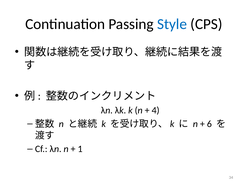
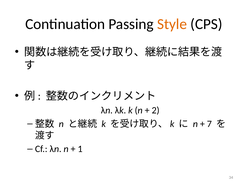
Style colour: blue -> orange
4: 4 -> 2
6: 6 -> 7
